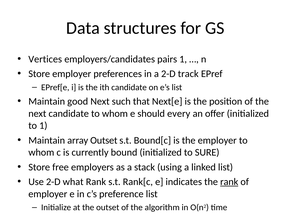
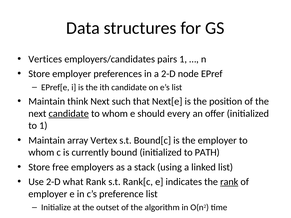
track: track -> node
good: good -> think
candidate at (69, 114) underline: none -> present
array Outset: Outset -> Vertex
SURE: SURE -> PATH
